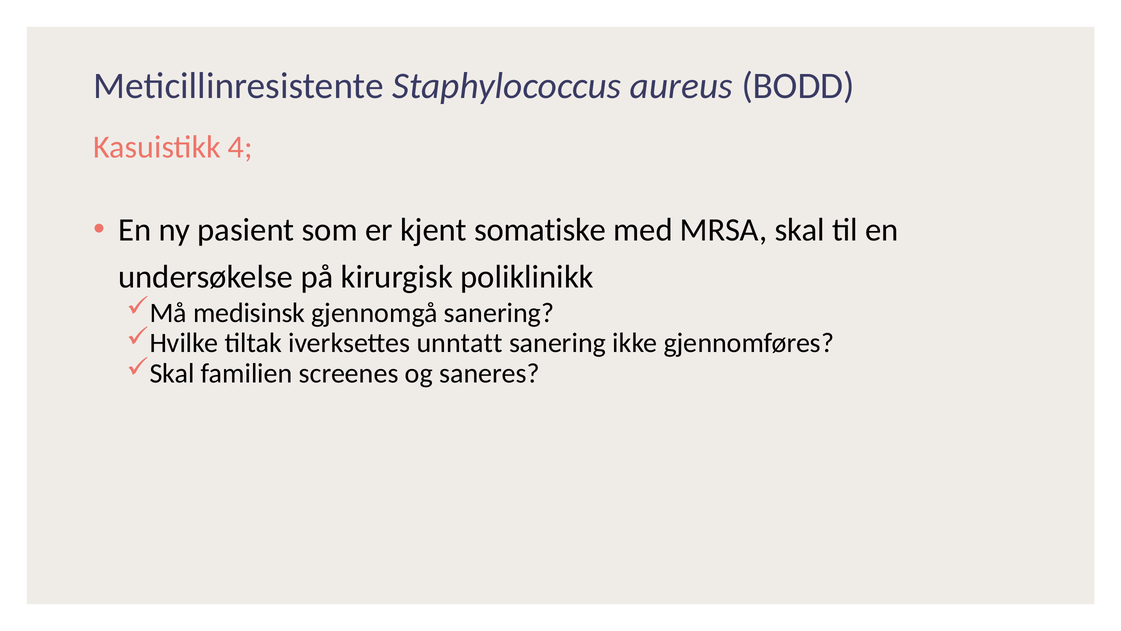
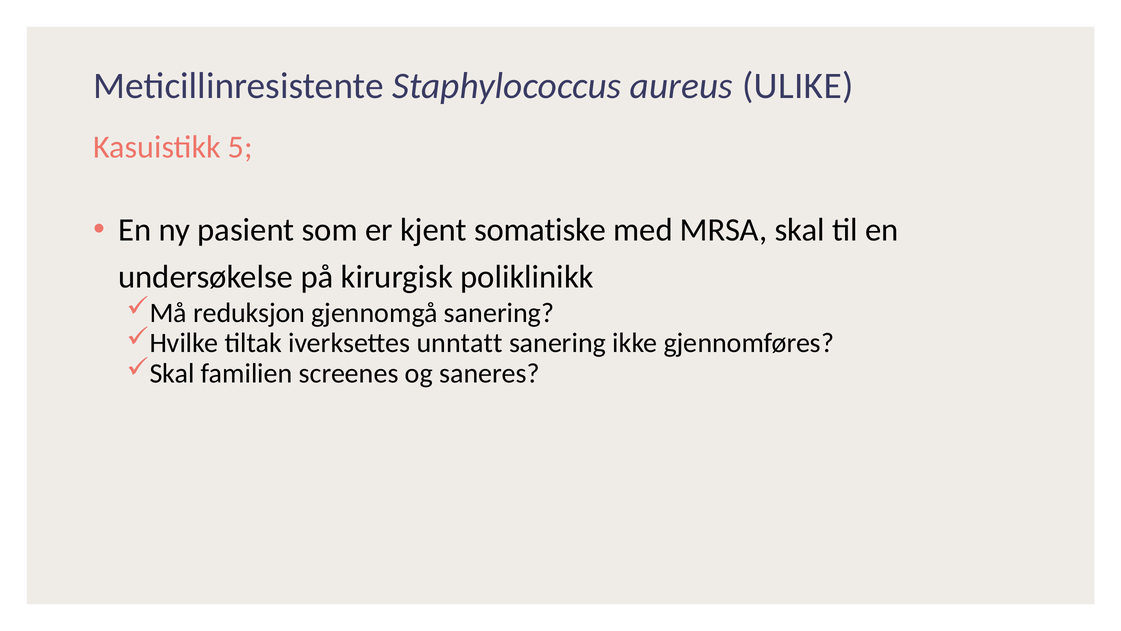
BODD: BODD -> ULIKE
4: 4 -> 5
medisinsk: medisinsk -> reduksjon
